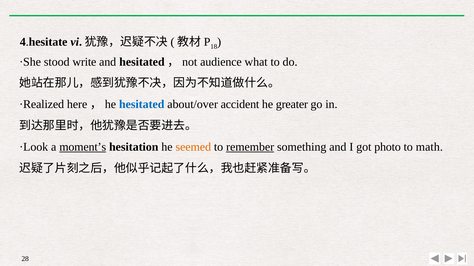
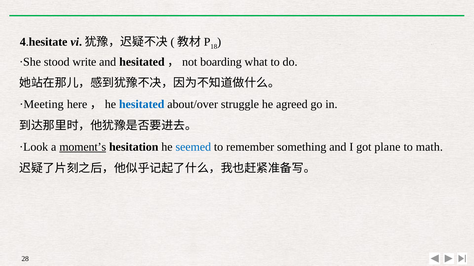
audience: audience -> boarding
·Realized: ·Realized -> ·Meeting
accident: accident -> struggle
greater: greater -> agreed
seemed colour: orange -> blue
remember underline: present -> none
photo: photo -> plane
